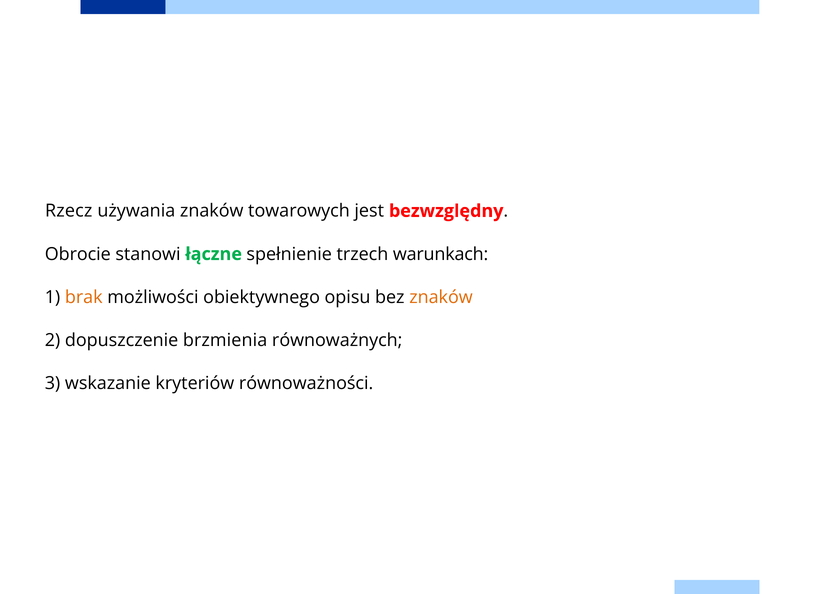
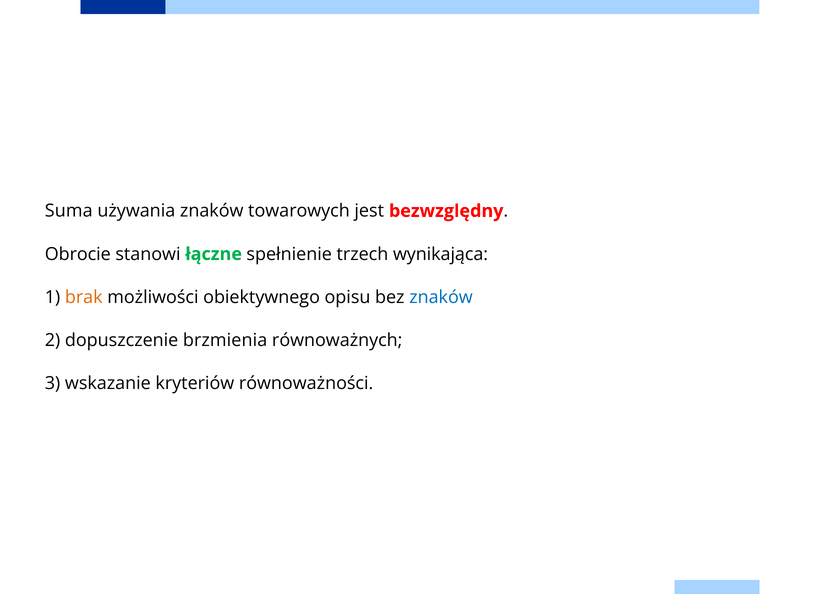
Rzecz: Rzecz -> Suma
warunkach: warunkach -> wynikająca
znaków at (441, 297) colour: orange -> blue
